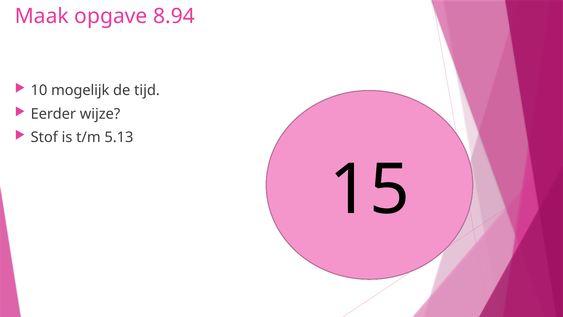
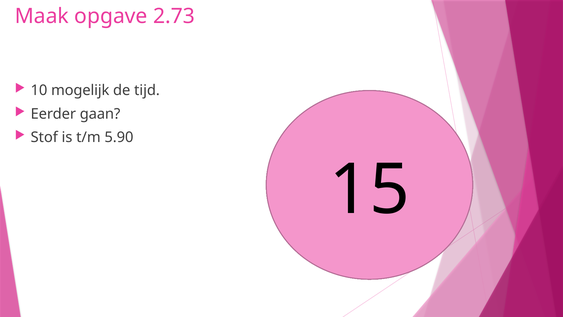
8.94: 8.94 -> 2.73
wijze: wijze -> gaan
5.13: 5.13 -> 5.90
